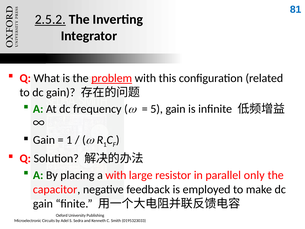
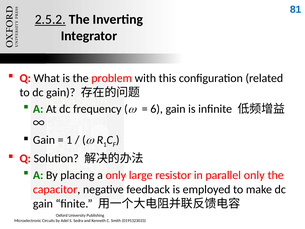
problem underline: present -> none
5: 5 -> 6
a with: with -> only
